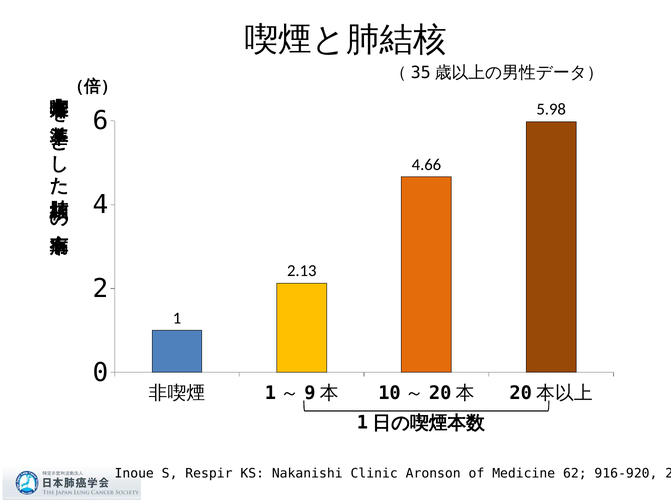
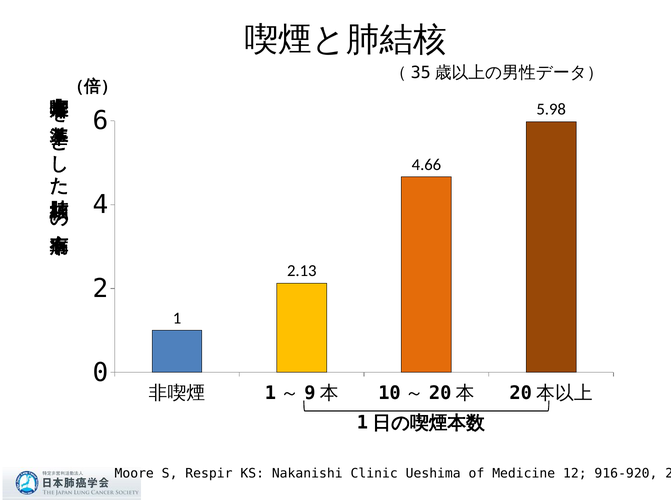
Inoue: Inoue -> Moore
Aronson: Aronson -> Ueshima
62: 62 -> 12
